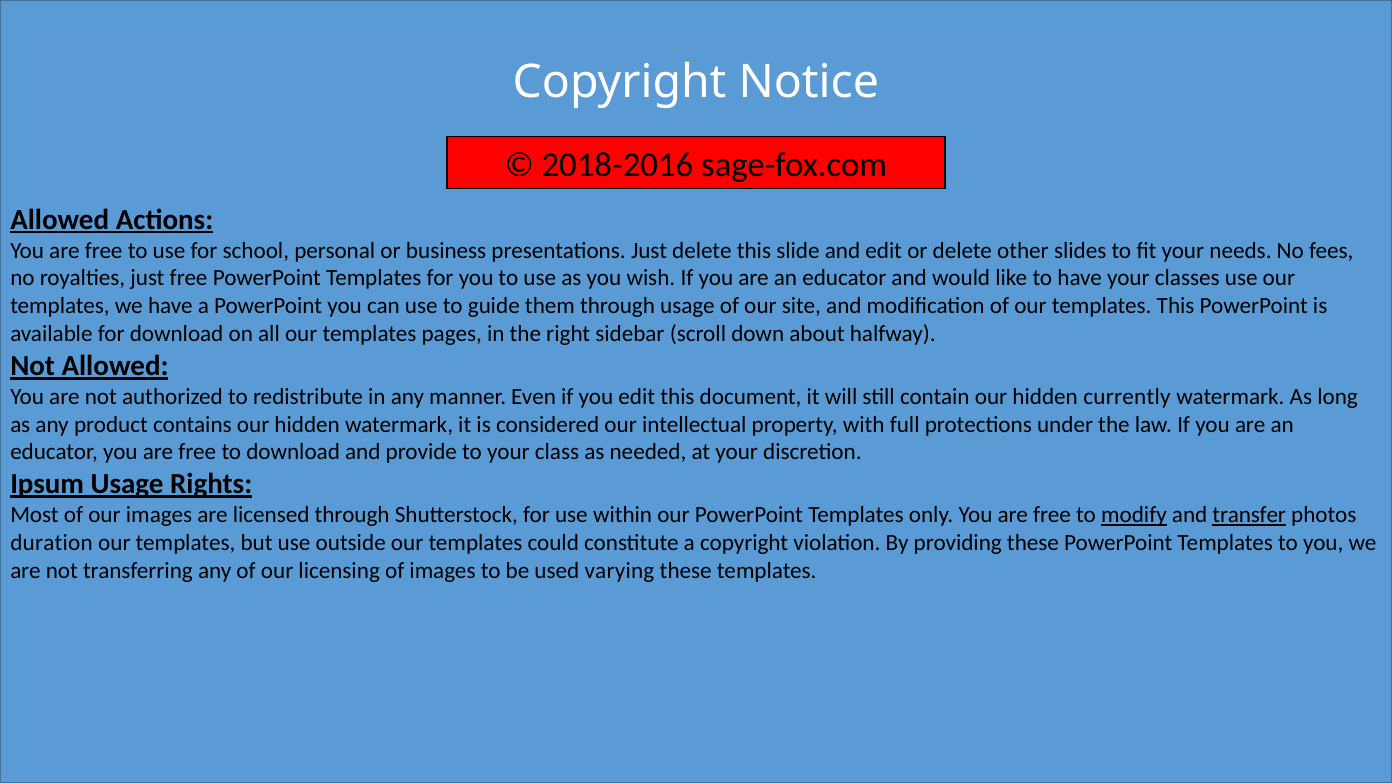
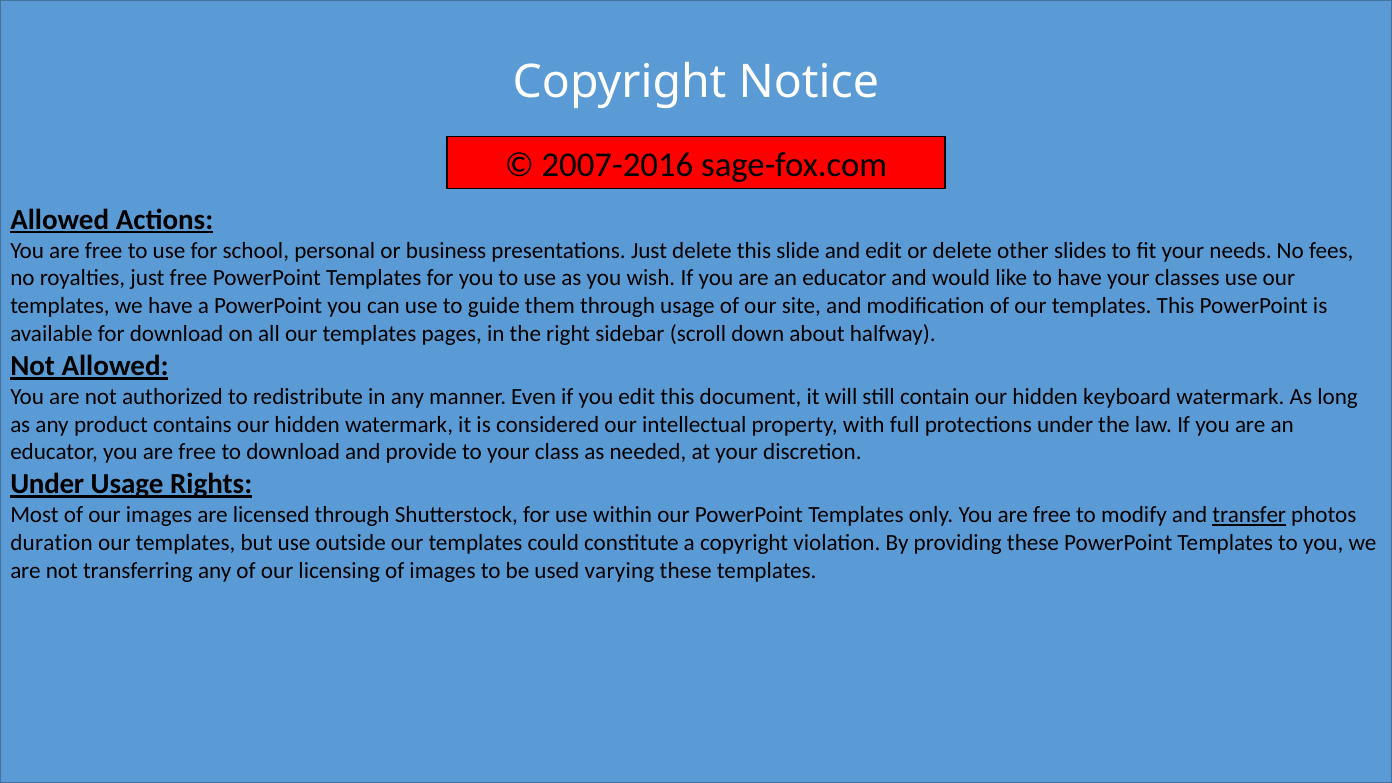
2018-2016: 2018-2016 -> 2007-2016
currently: currently -> keyboard
Ipsum at (47, 484): Ipsum -> Under
modify underline: present -> none
